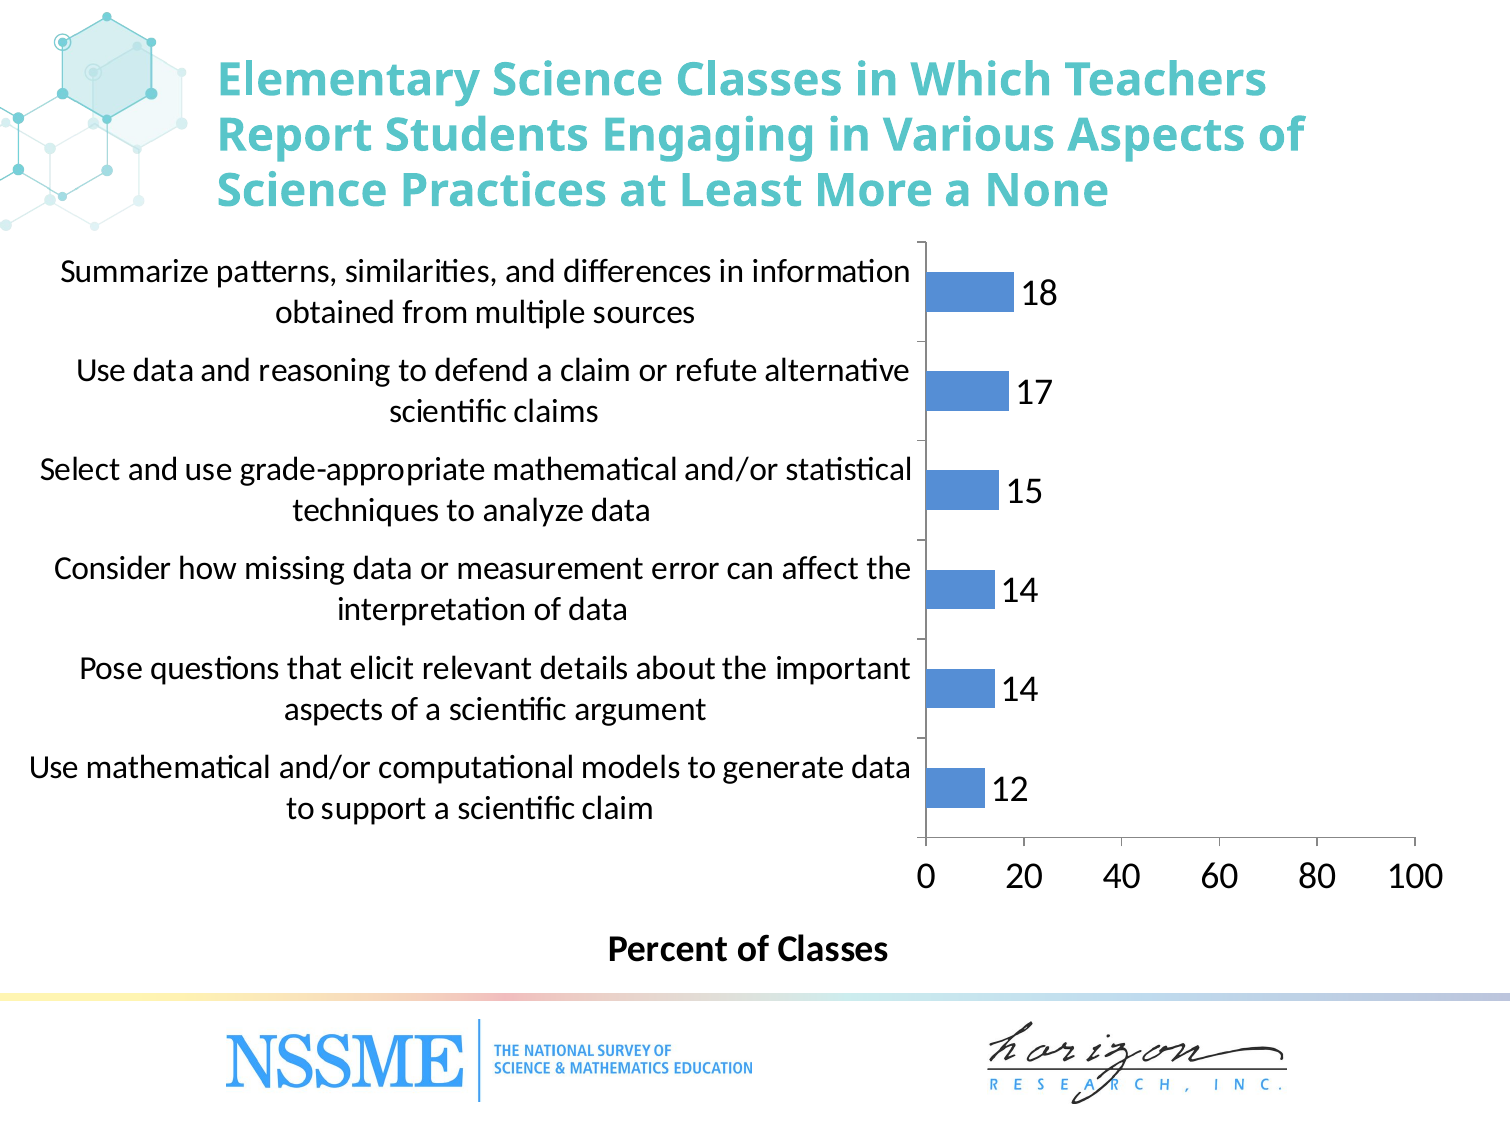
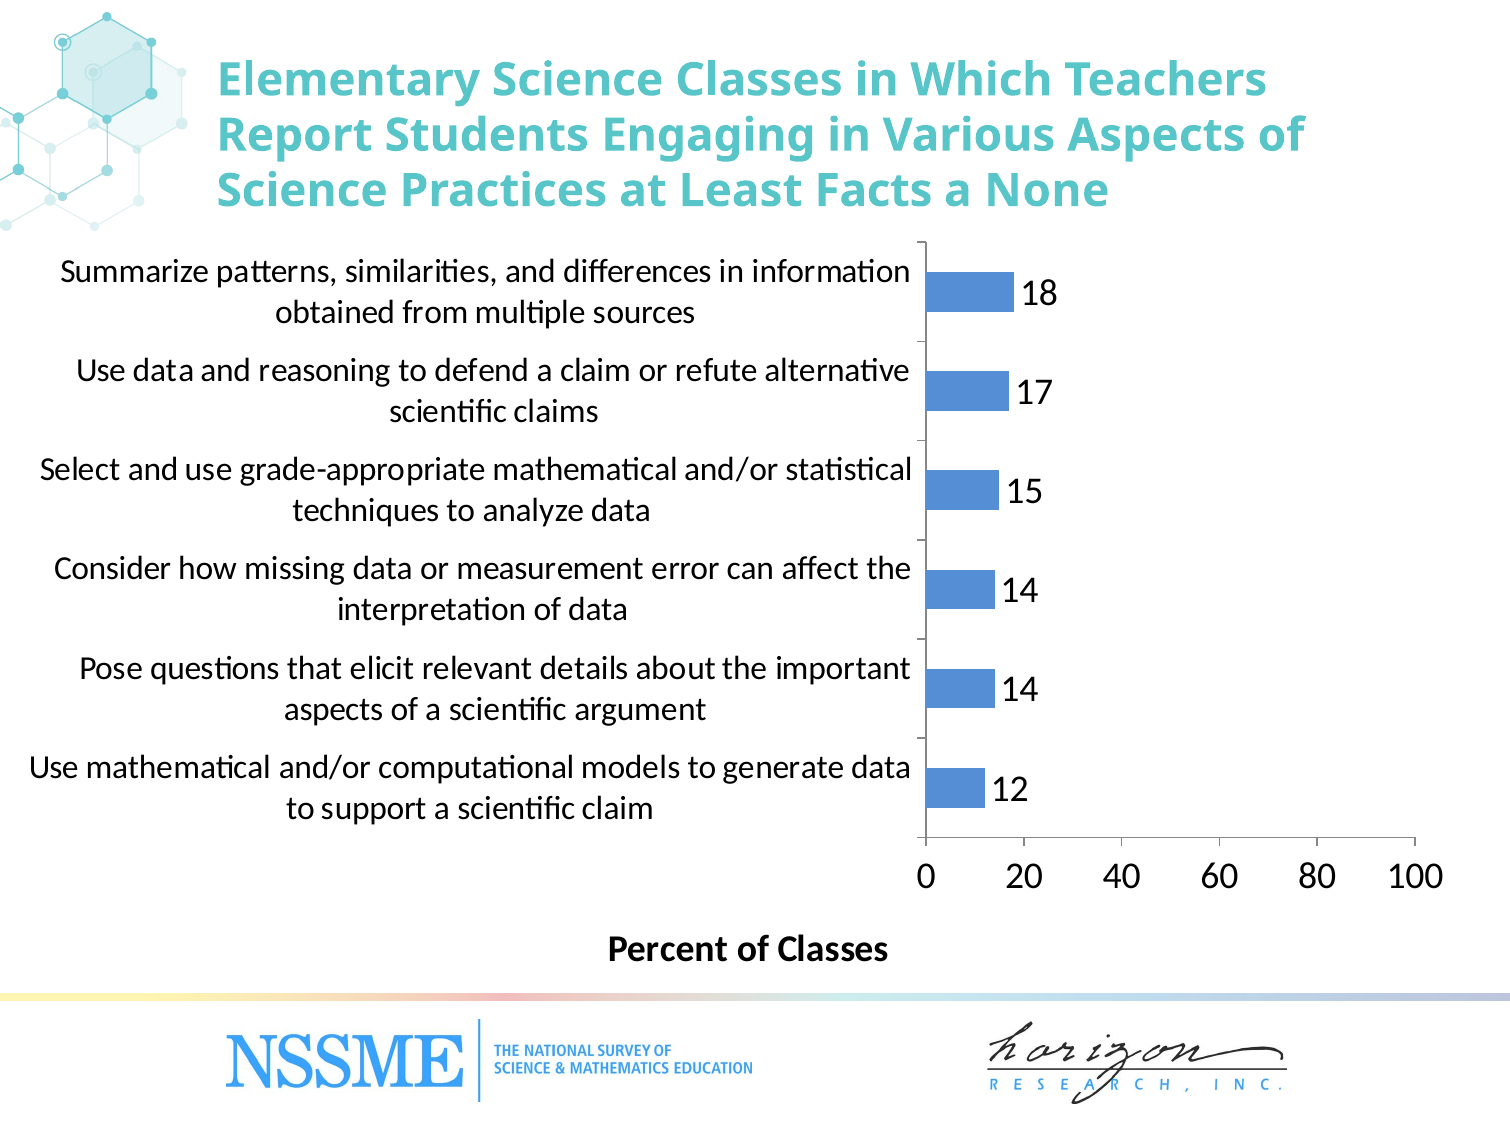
More: More -> Facts
